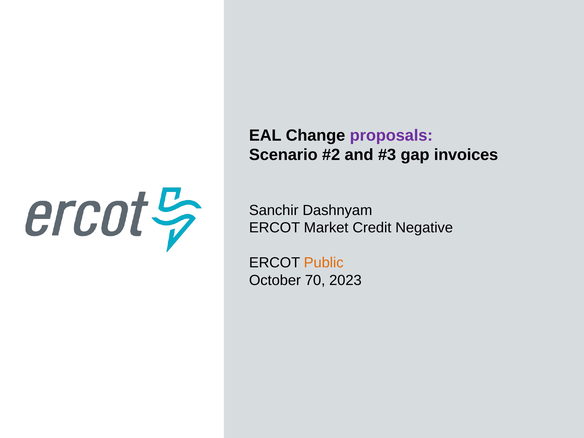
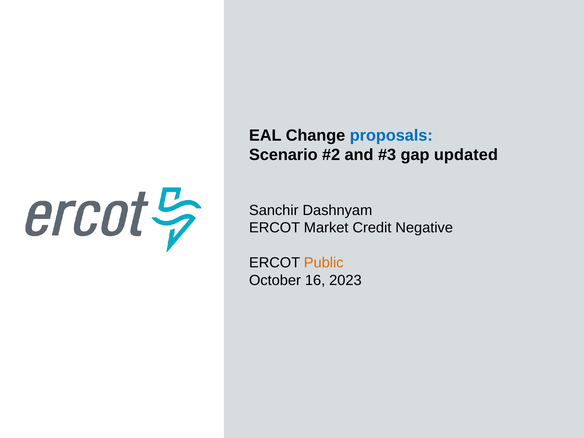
proposals colour: purple -> blue
invoices: invoices -> updated
70: 70 -> 16
